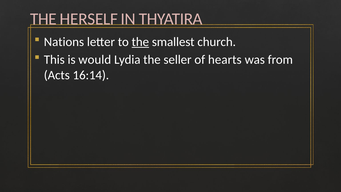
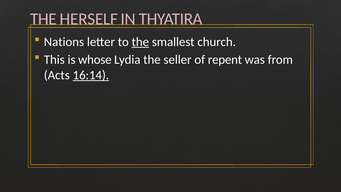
would: would -> whose
hearts: hearts -> repent
16:14 underline: none -> present
